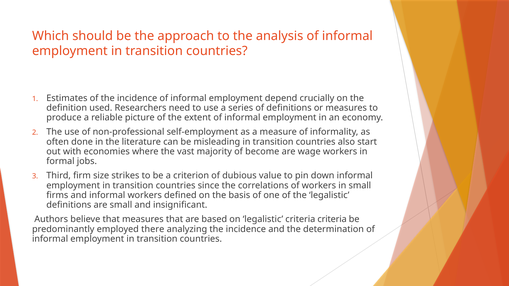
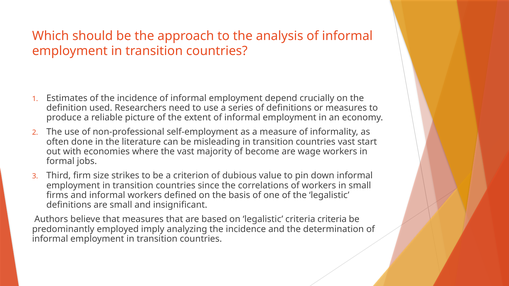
countries also: also -> vast
there: there -> imply
